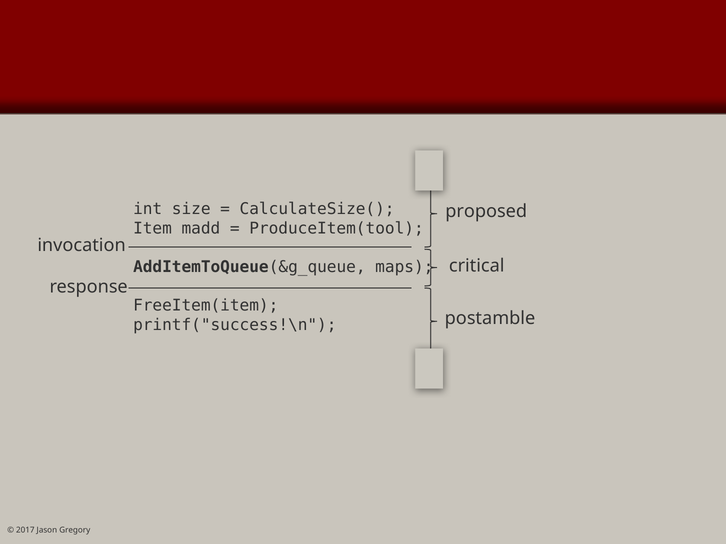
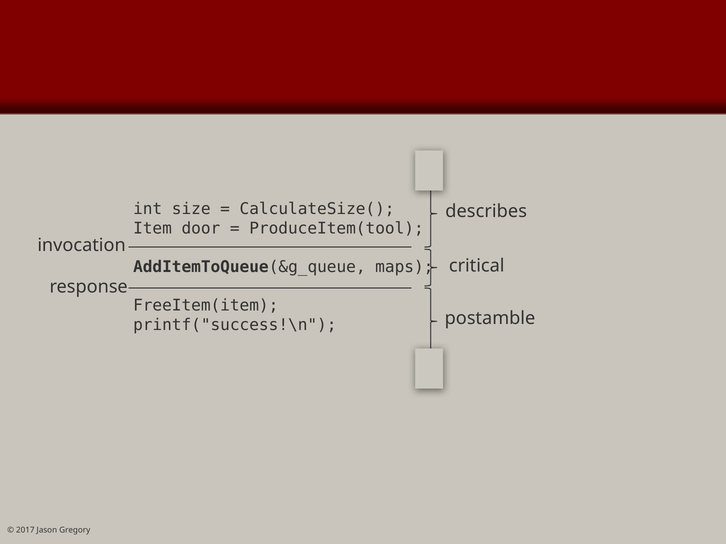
proposed: proposed -> describes
madd: madd -> door
